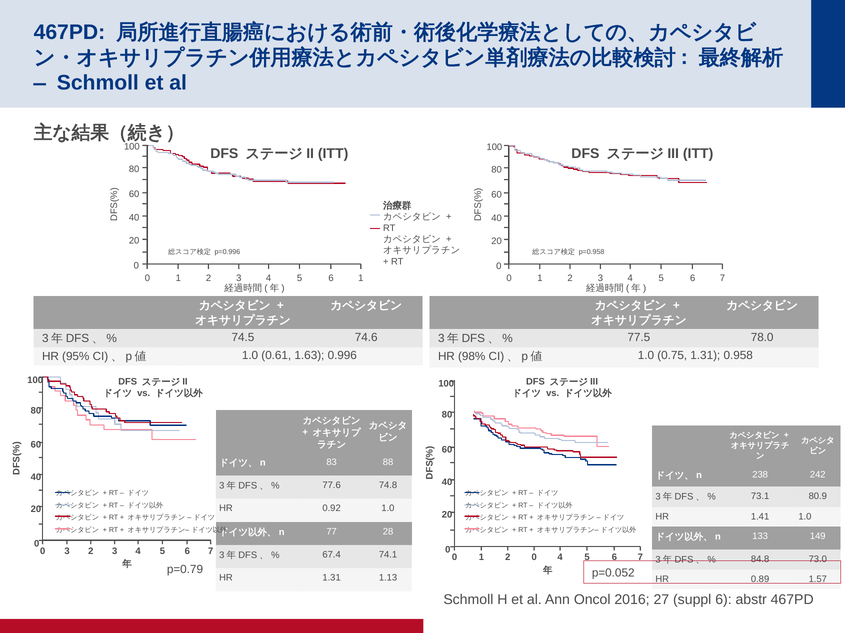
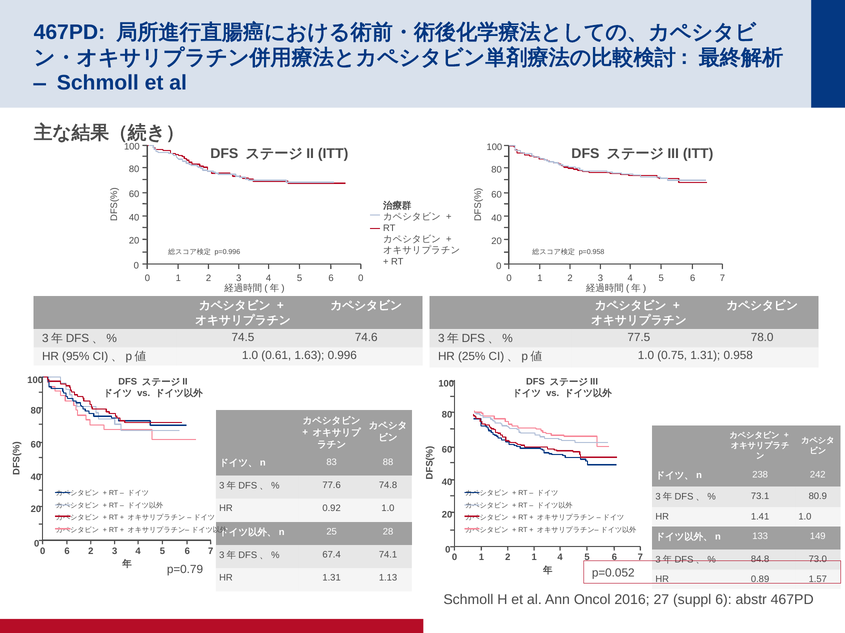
6 1: 1 -> 0
98%: 98% -> 25%
77: 77 -> 25
0 3: 3 -> 6
2 0: 0 -> 1
